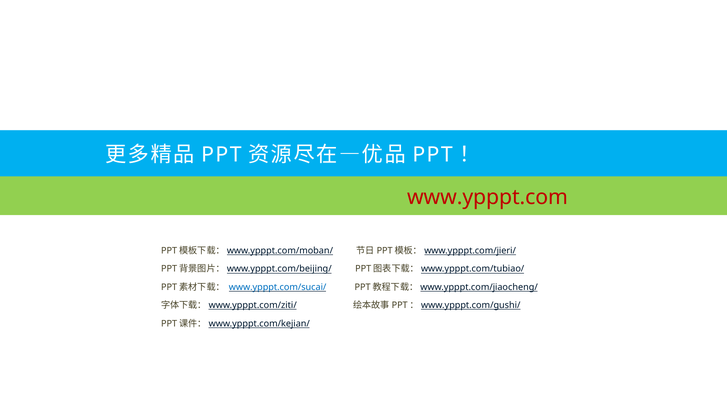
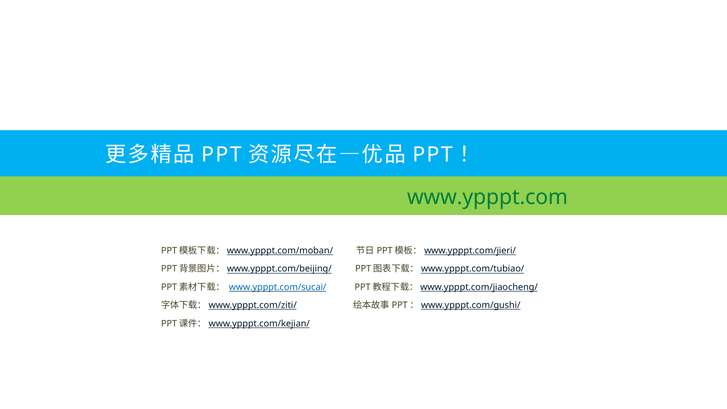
www.ypppt.com colour: red -> green
